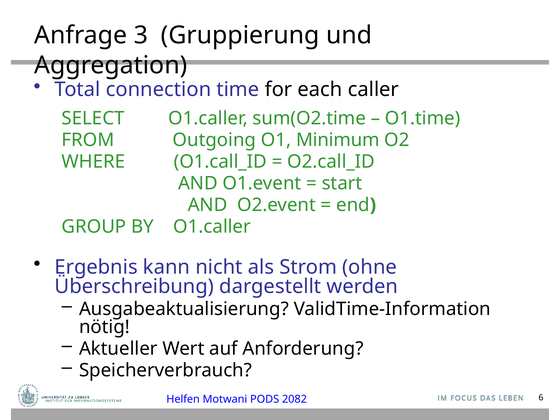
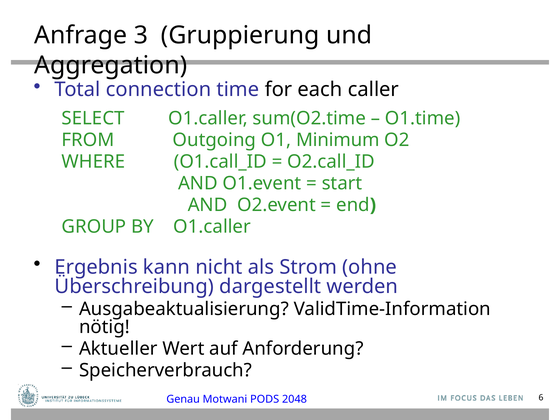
Helfen: Helfen -> Genau
2082: 2082 -> 2048
